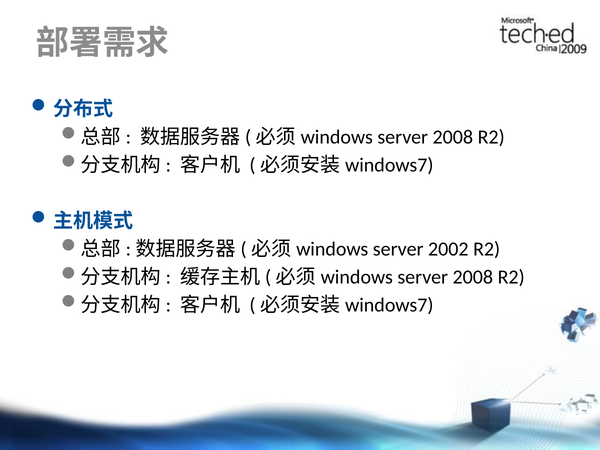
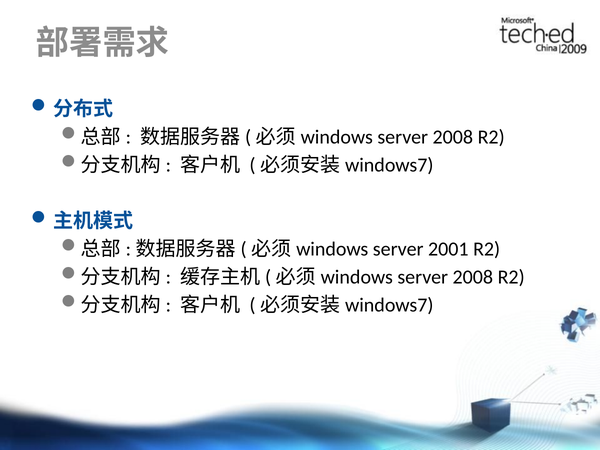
2002: 2002 -> 2001
